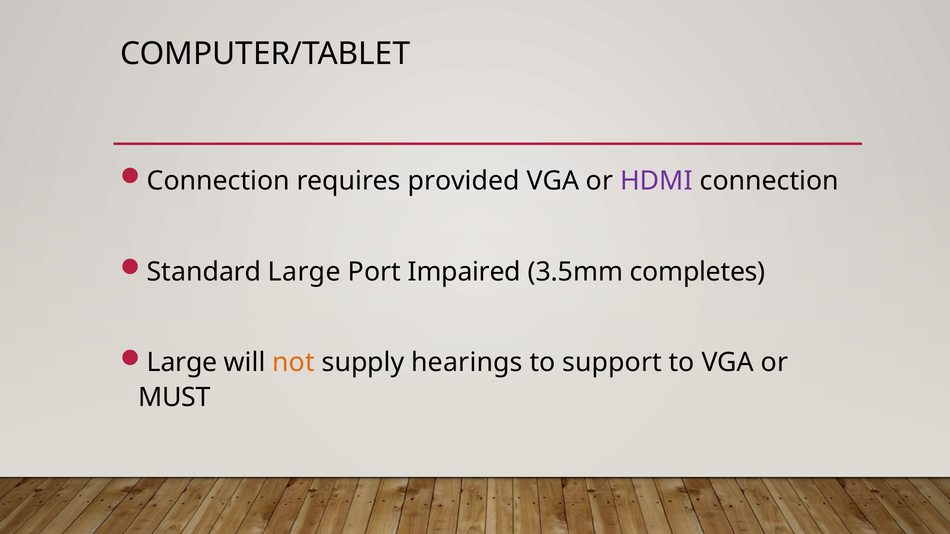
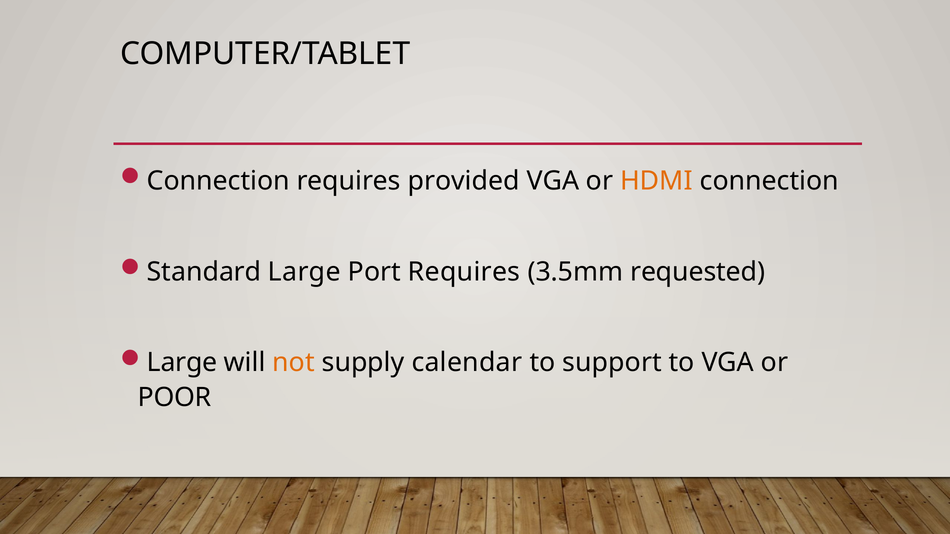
HDMI colour: purple -> orange
Port Impaired: Impaired -> Requires
completes: completes -> requested
hearings: hearings -> calendar
MUST: MUST -> POOR
